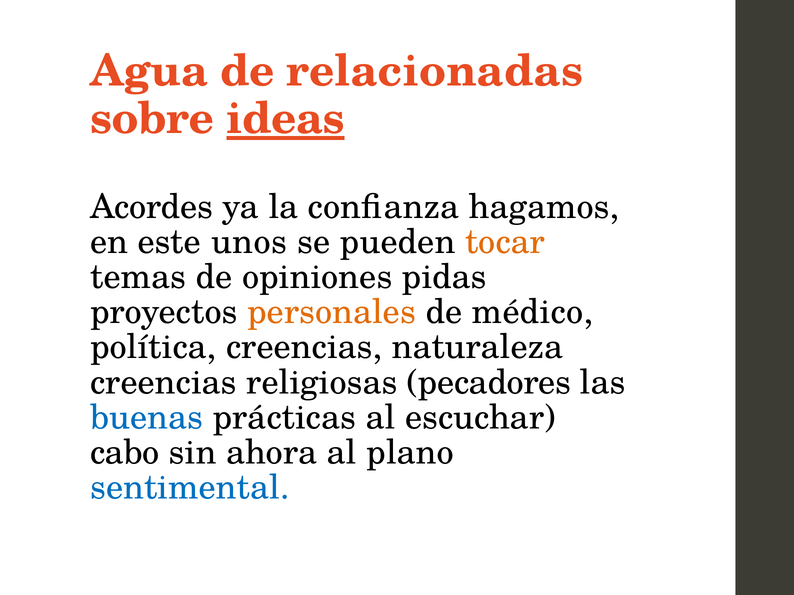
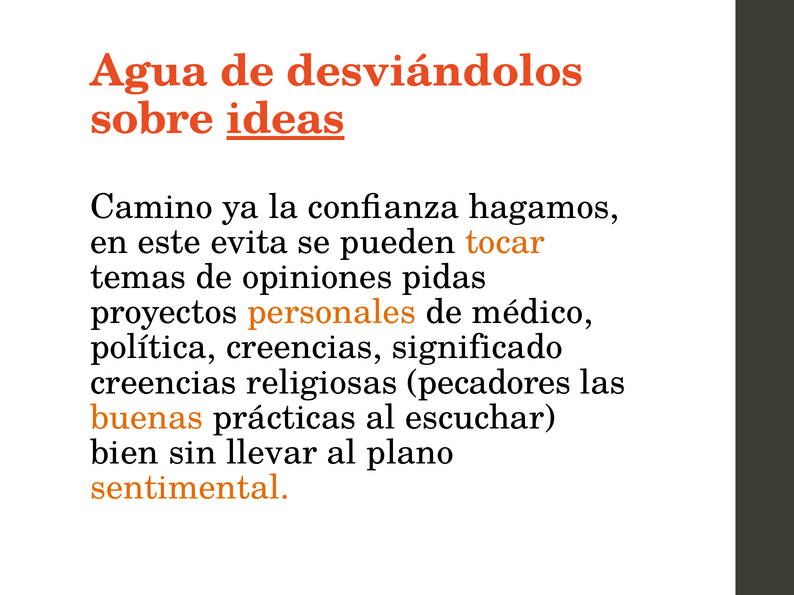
relacionadas: relacionadas -> desviándolos
Acordes: Acordes -> Camino
unos: unos -> evita
naturaleza: naturaleza -> significado
buenas colour: blue -> orange
cabo: cabo -> bien
ahora: ahora -> llevar
sentimental colour: blue -> orange
